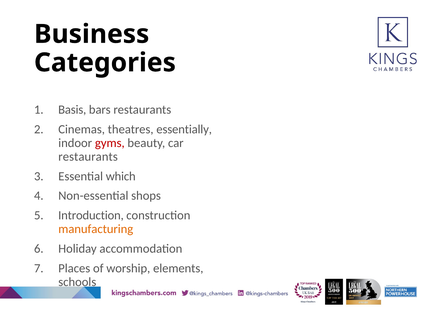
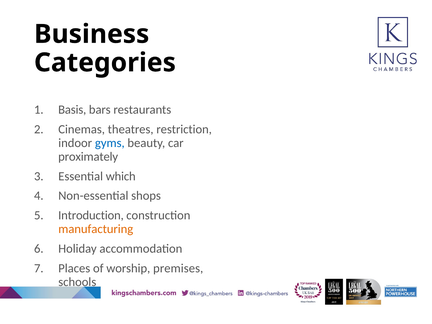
essentially: essentially -> restriction
gyms colour: red -> blue
restaurants at (88, 157): restaurants -> proximately
elements: elements -> premises
